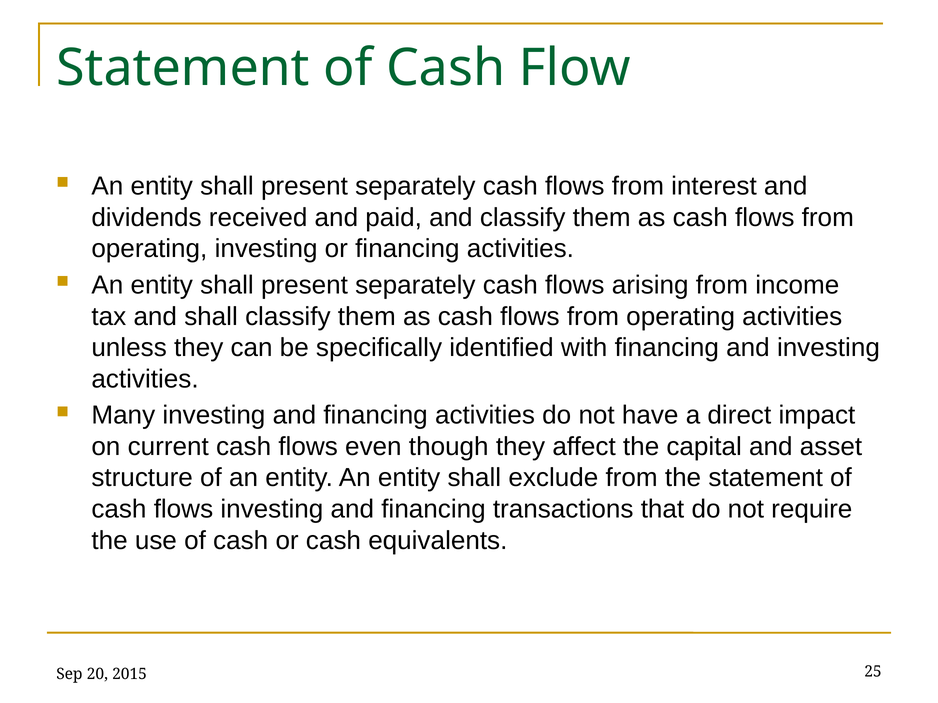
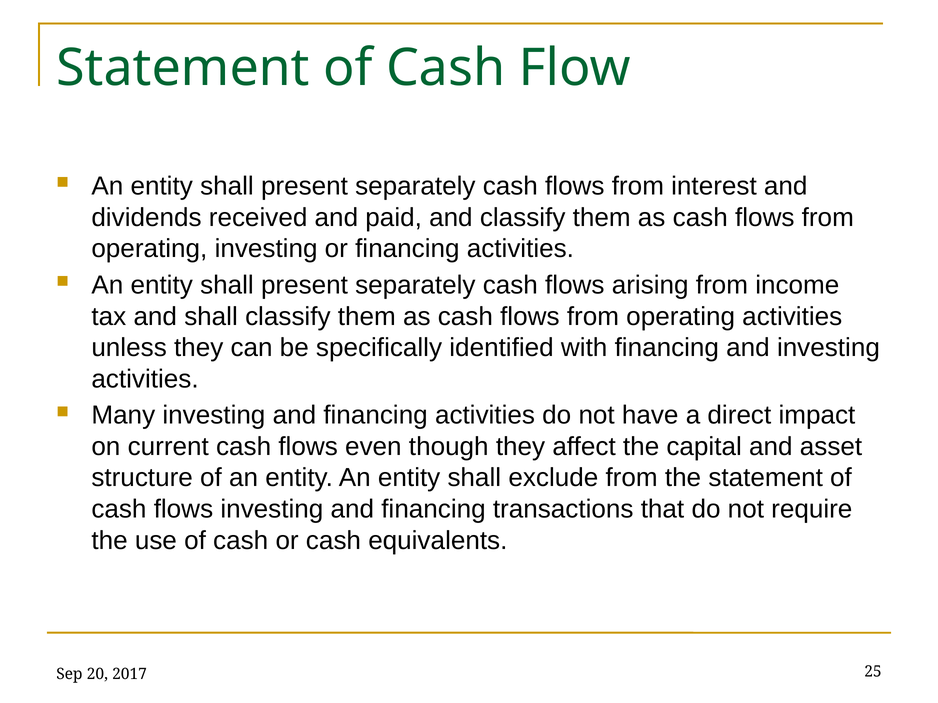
2015: 2015 -> 2017
